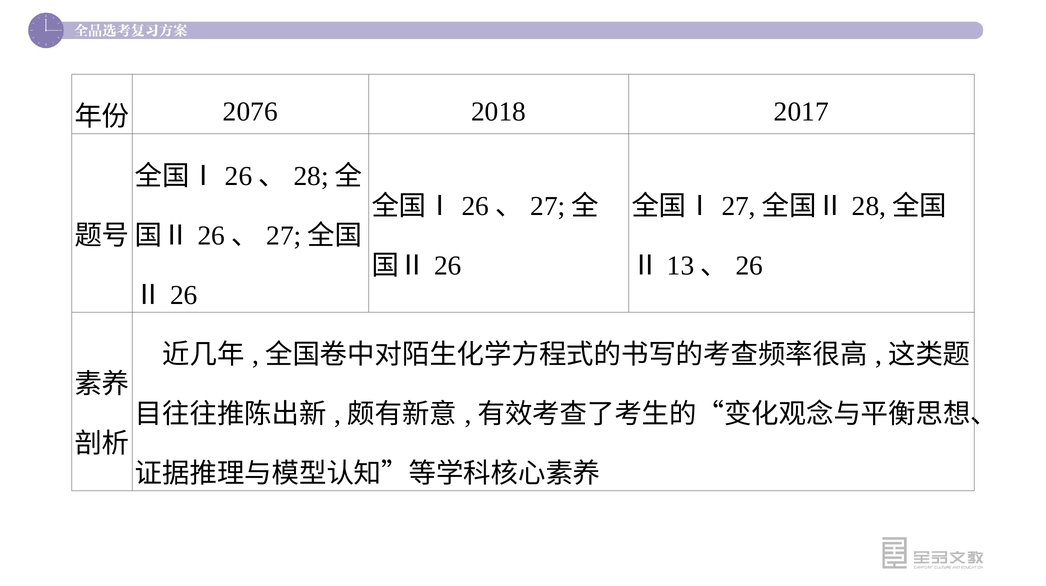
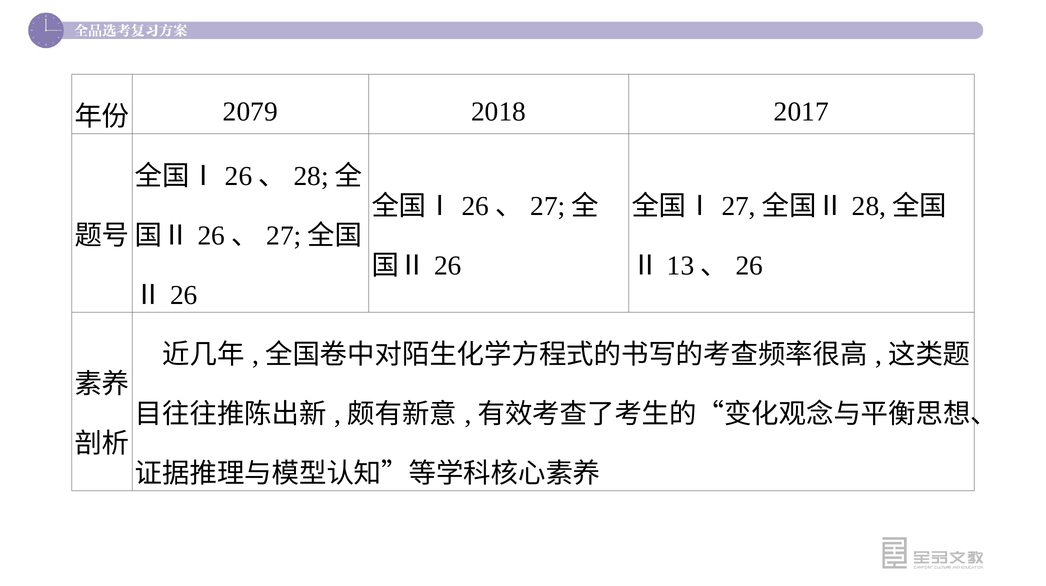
2076: 2076 -> 2079
